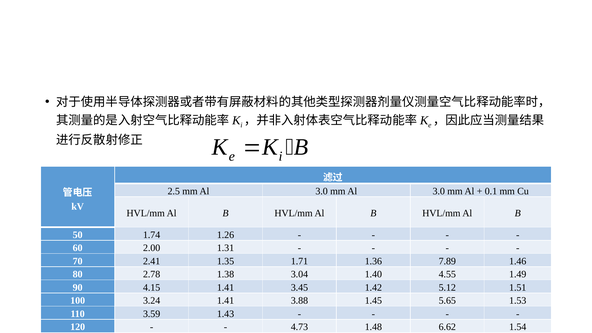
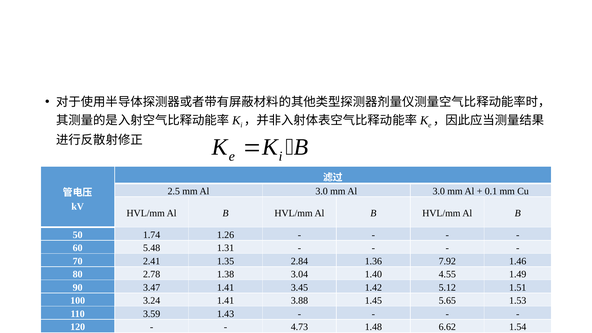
2.00: 2.00 -> 5.48
1.71: 1.71 -> 2.84
7.89: 7.89 -> 7.92
4.15: 4.15 -> 3.47
